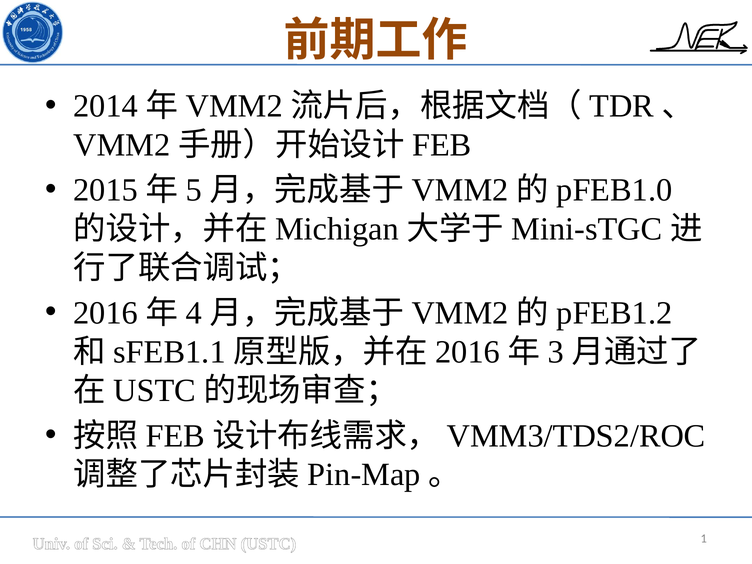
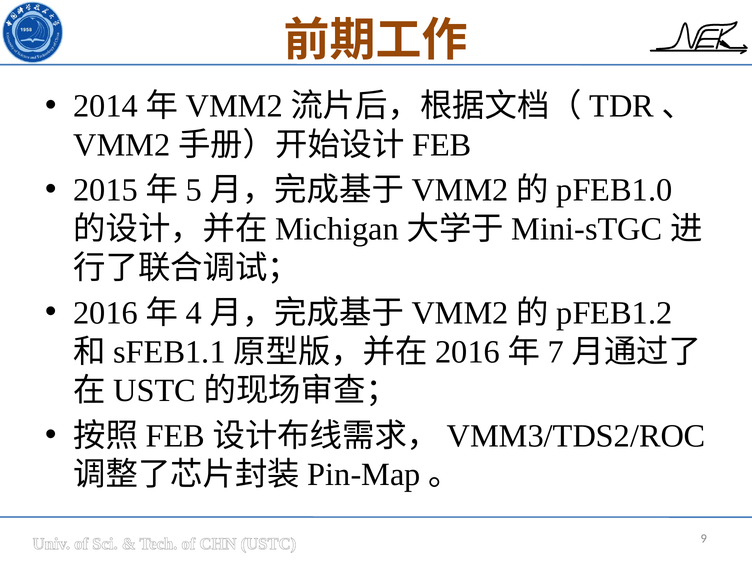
3: 3 -> 7
1: 1 -> 9
